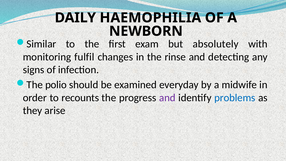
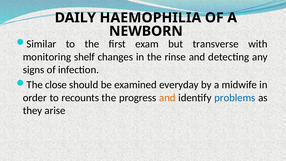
absolutely: absolutely -> transverse
fulfil: fulfil -> shelf
polio: polio -> close
and at (167, 98) colour: purple -> orange
